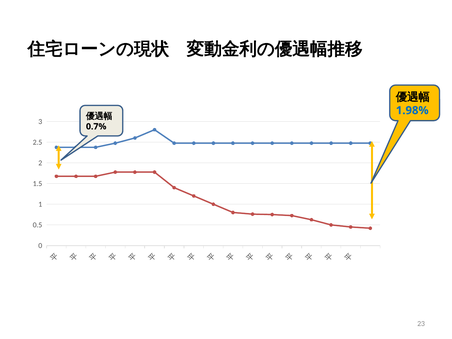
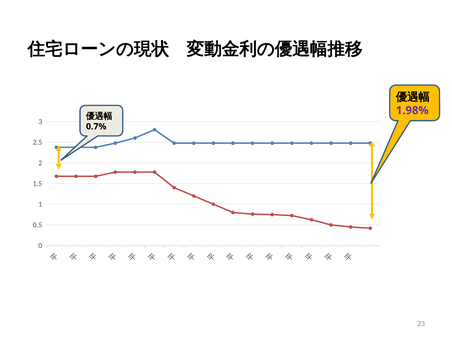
1.98% colour: blue -> purple
